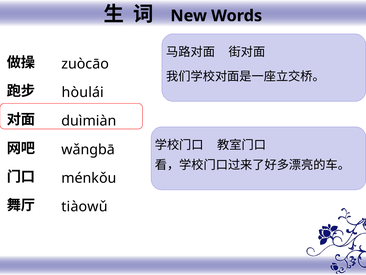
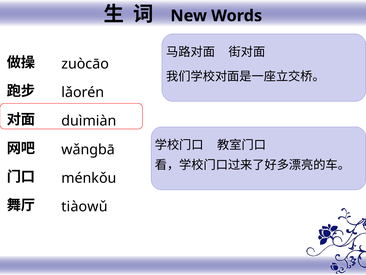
hòulái: hòulái -> lǎorén
